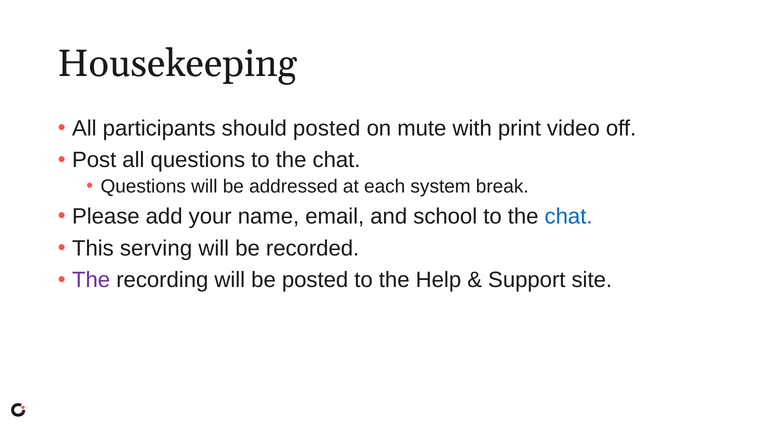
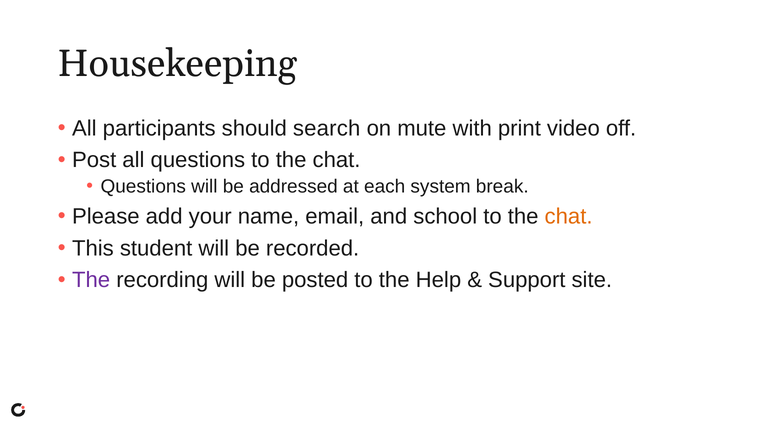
should posted: posted -> search
chat at (569, 216) colour: blue -> orange
serving: serving -> student
